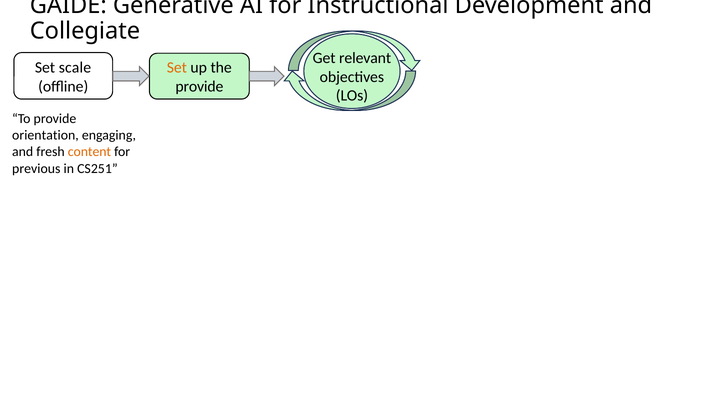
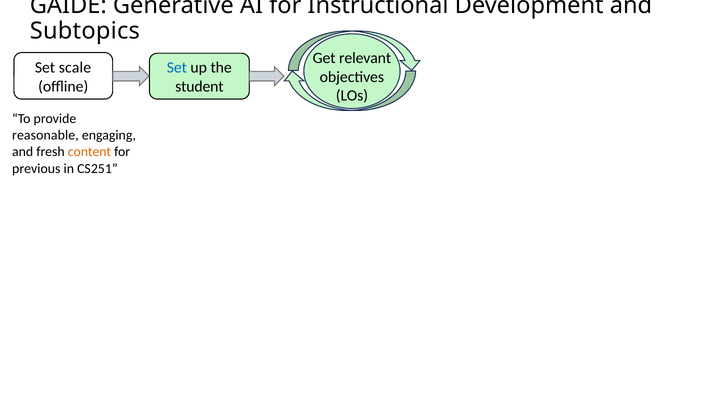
Collegiate: Collegiate -> Subtopics
Set at (177, 68) colour: orange -> blue
provide at (199, 87): provide -> student
orientation: orientation -> reasonable
